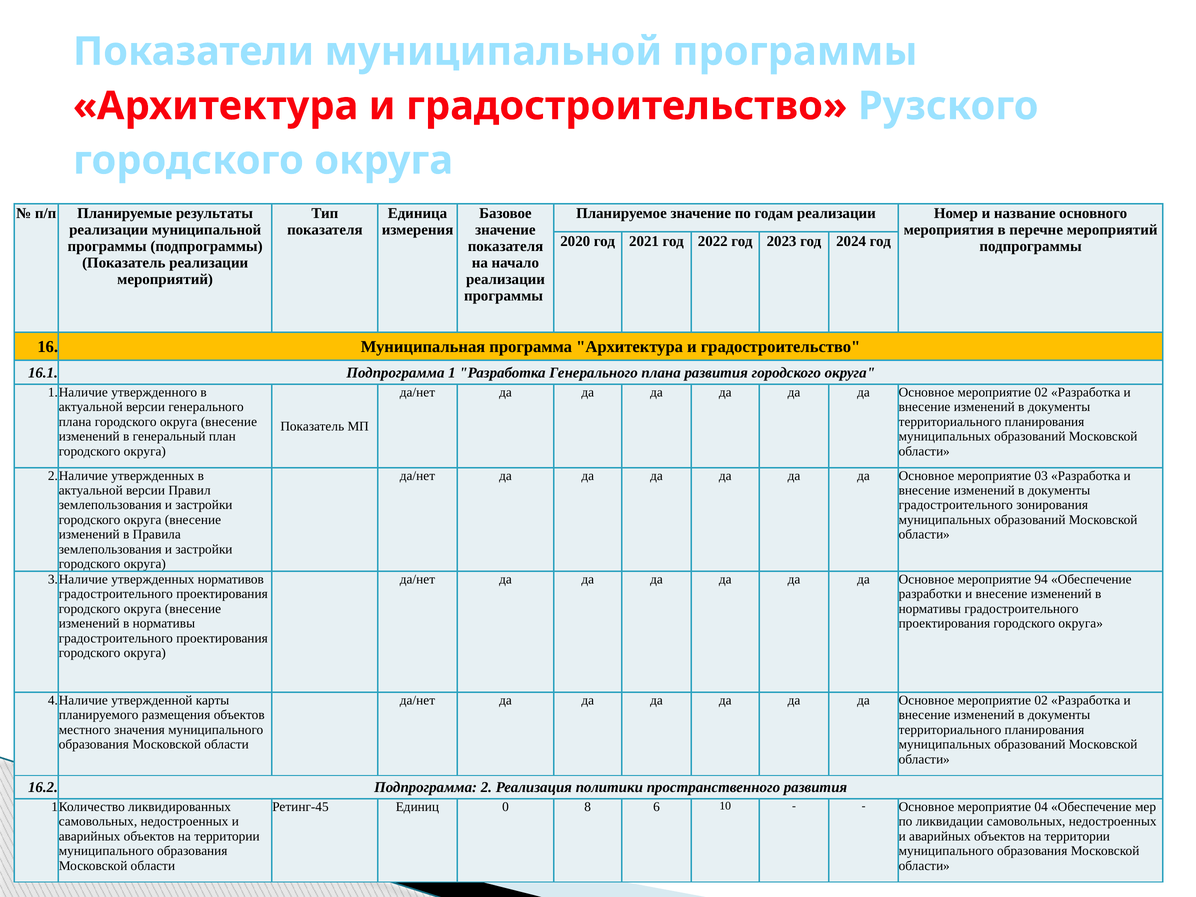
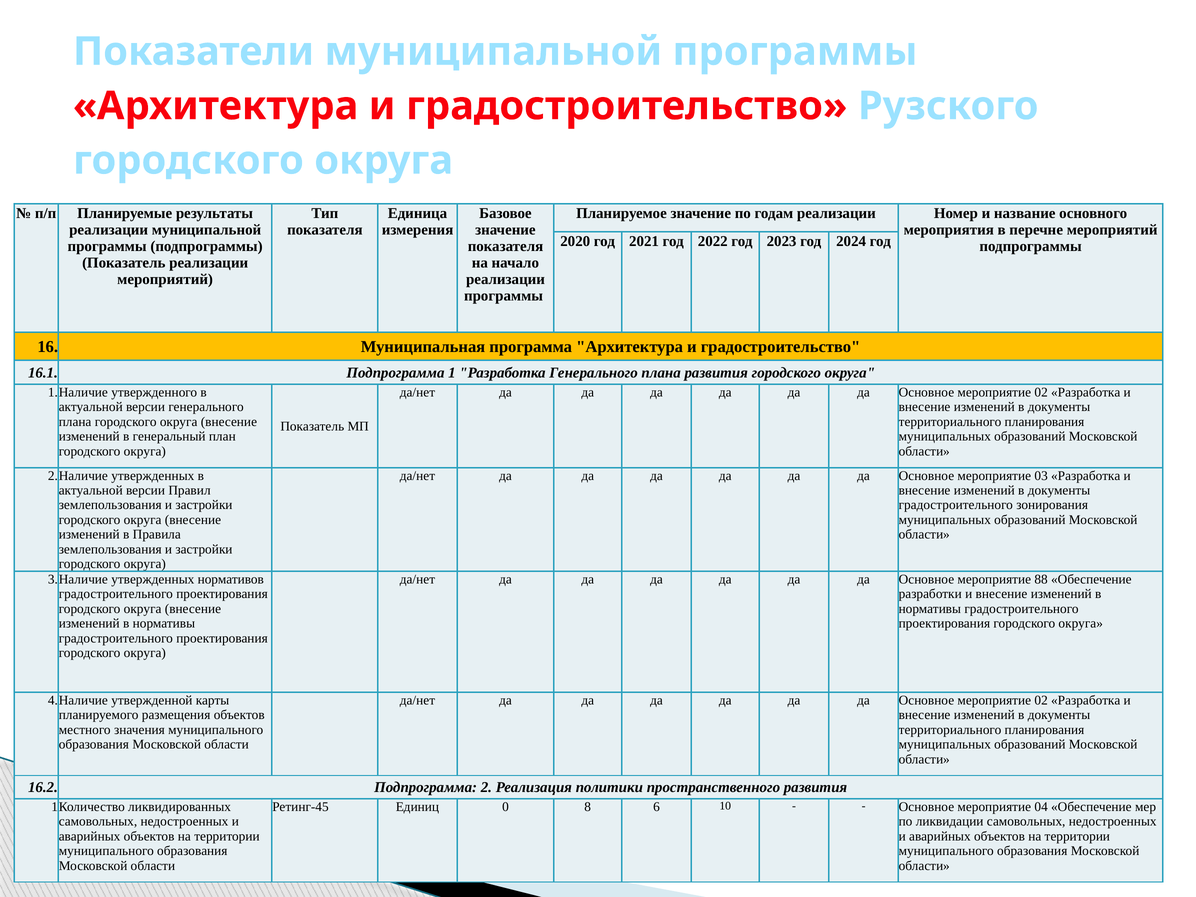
94: 94 -> 88
